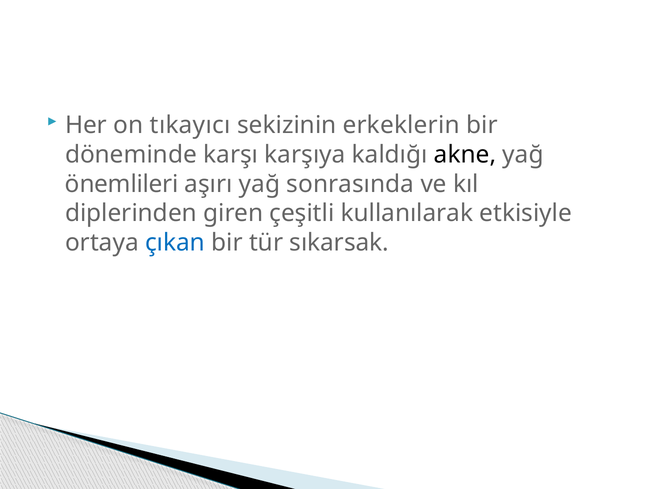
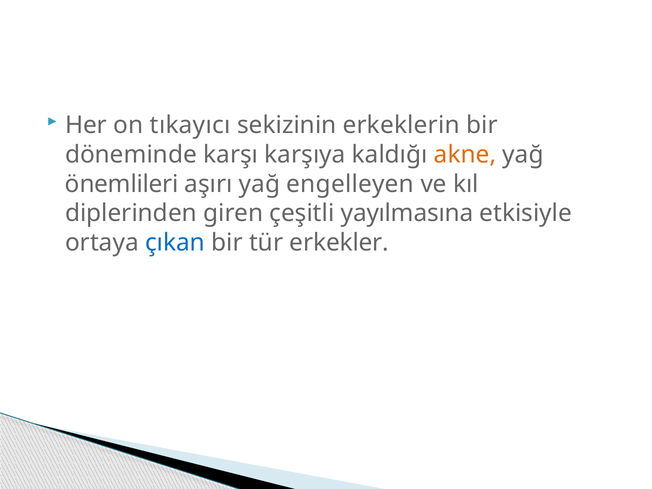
akne colour: black -> orange
sonrasında: sonrasında -> engelleyen
kullanılarak: kullanılarak -> yayılmasına
sıkarsak: sıkarsak -> erkekler
